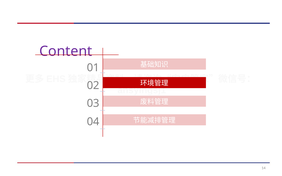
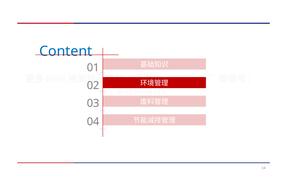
Content colour: purple -> blue
